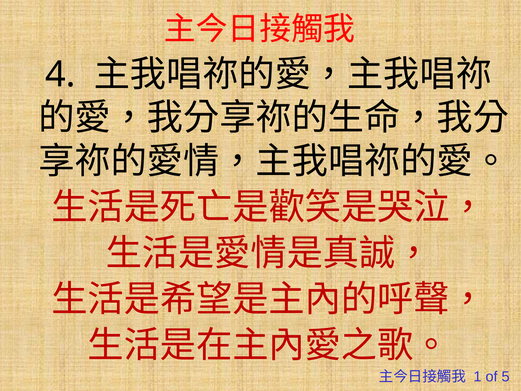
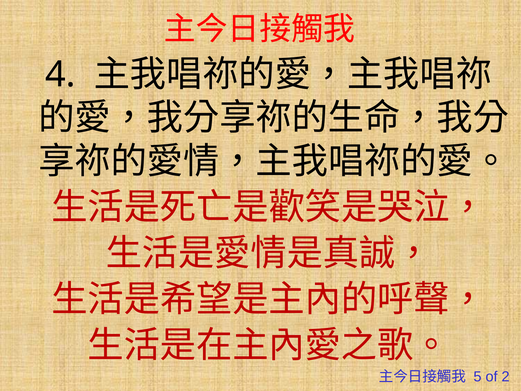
1: 1 -> 5
5: 5 -> 2
